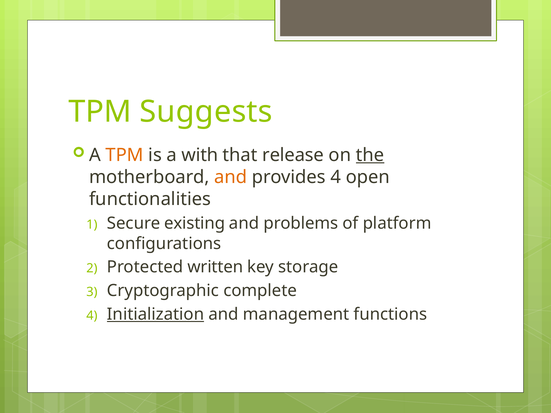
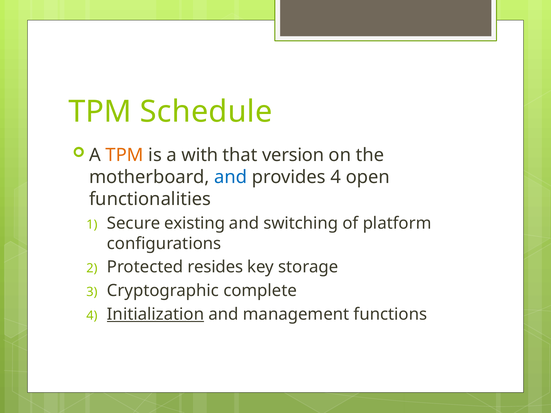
Suggests: Suggests -> Schedule
release: release -> version
the underline: present -> none
and at (231, 177) colour: orange -> blue
problems: problems -> switching
written: written -> resides
